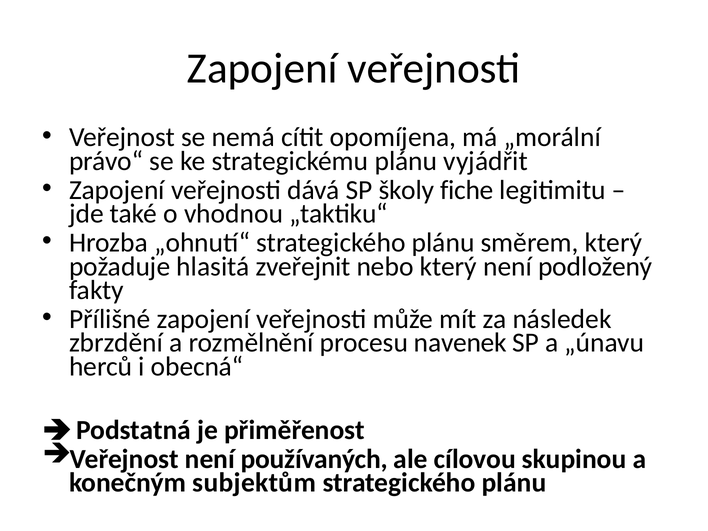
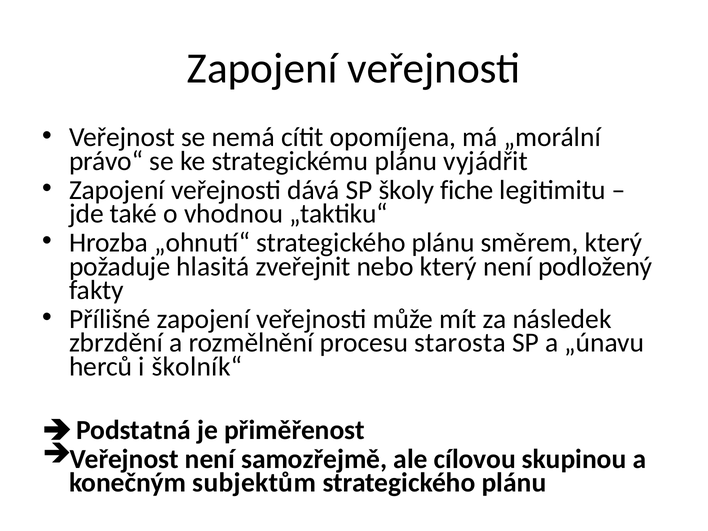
navenek: navenek -> starosta
obecná“: obecná“ -> školník“
používaných: používaných -> samozřejmě
